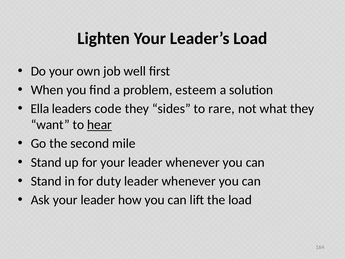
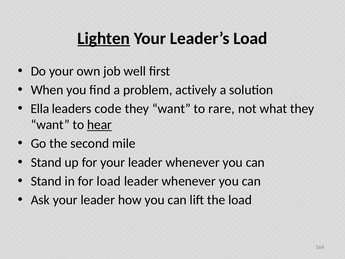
Lighten underline: none -> present
esteem: esteem -> actively
sides at (171, 109): sides -> want
for duty: duty -> load
